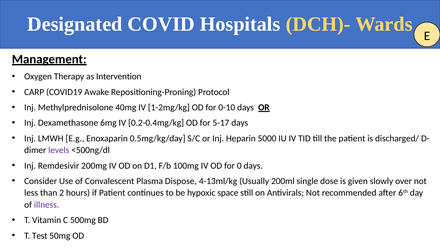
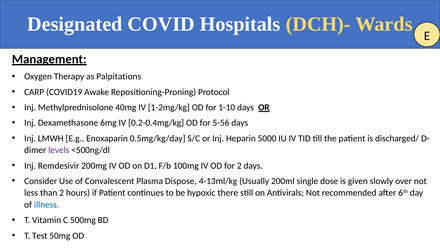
Intervention: Intervention -> Palpitations
0-10: 0-10 -> 1-10
5-17: 5-17 -> 5-56
for 0: 0 -> 2
space: space -> there
illness colour: purple -> blue
